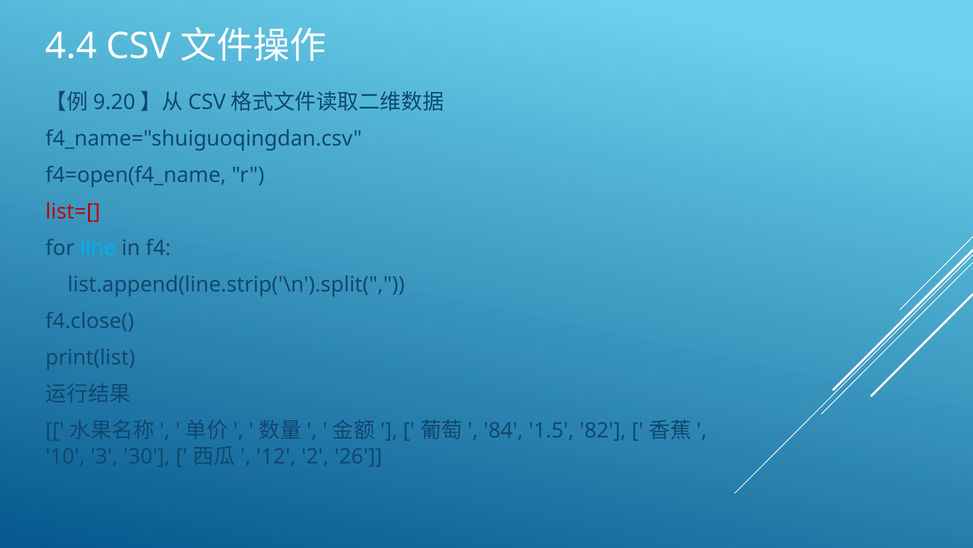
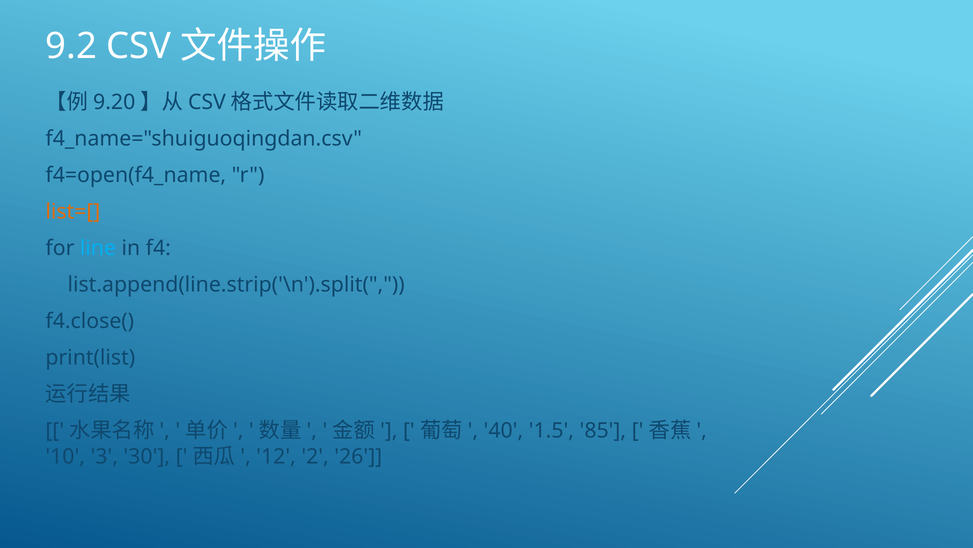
4.4: 4.4 -> 9.2
list=[ colour: red -> orange
84: 84 -> 40
82: 82 -> 85
